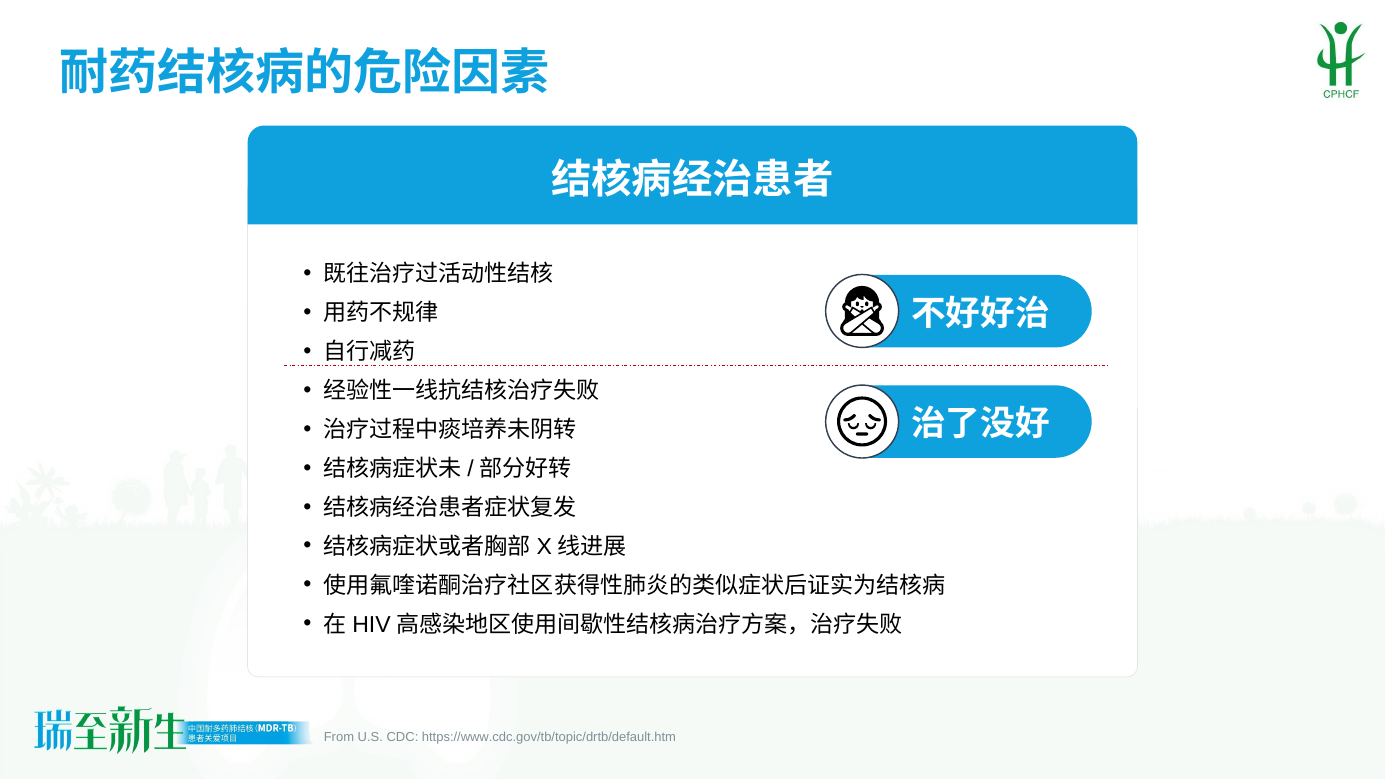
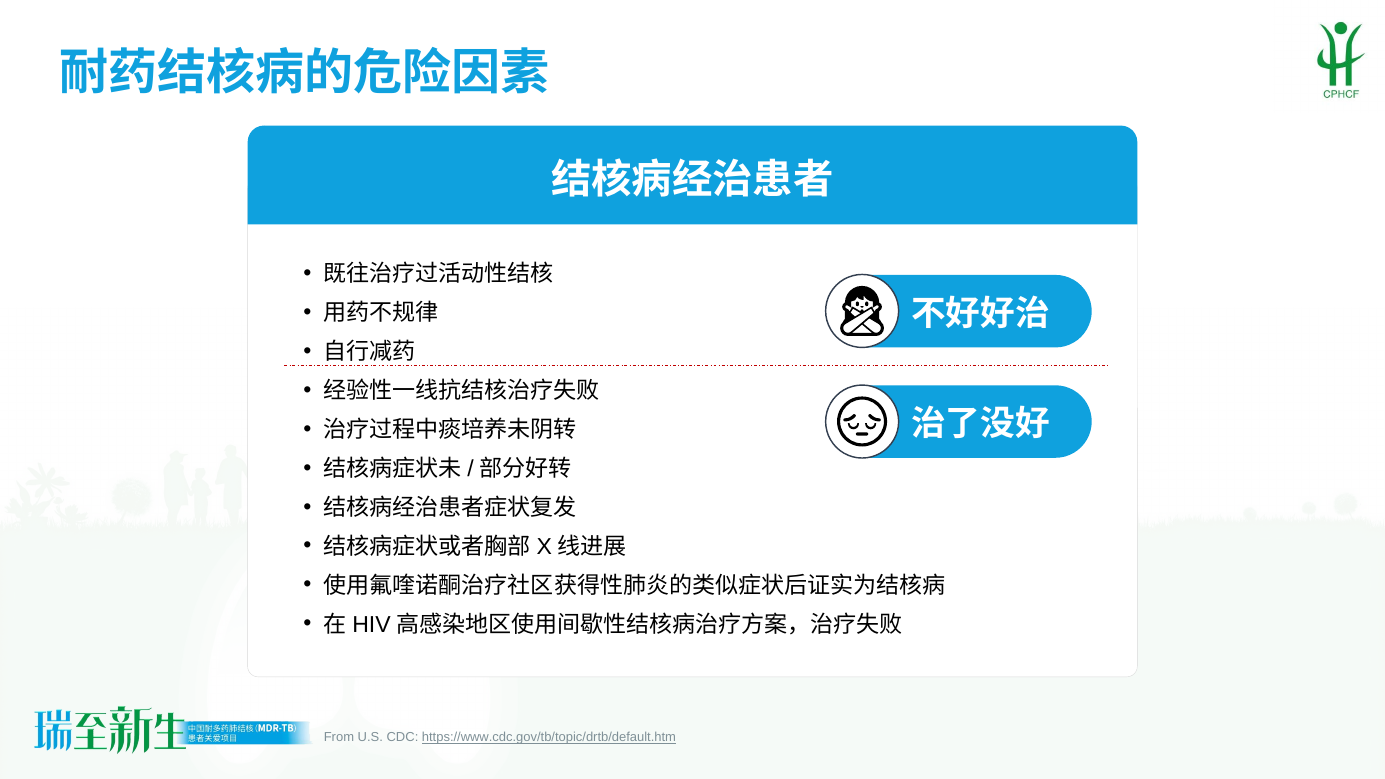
https://www.cdc.gov/tb/topic/drtb/default.htm underline: none -> present
